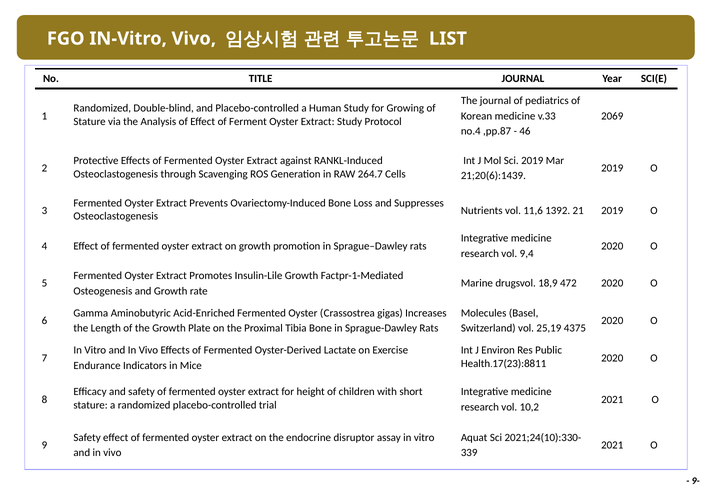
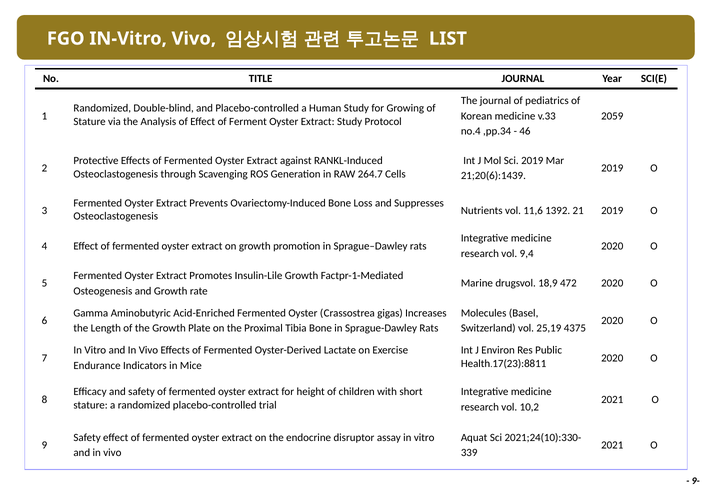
2069: 2069 -> 2059
,pp.87: ,pp.87 -> ,pp.34
